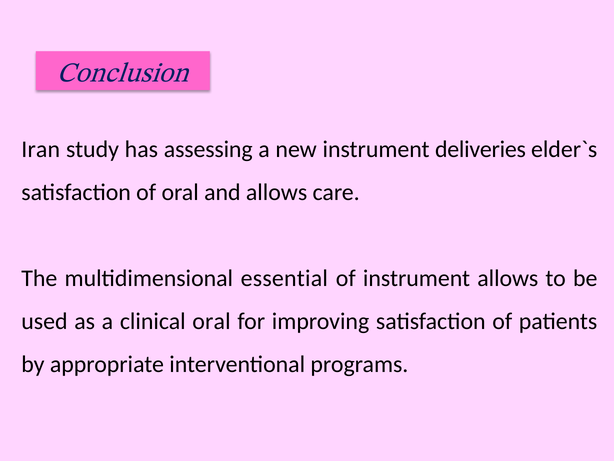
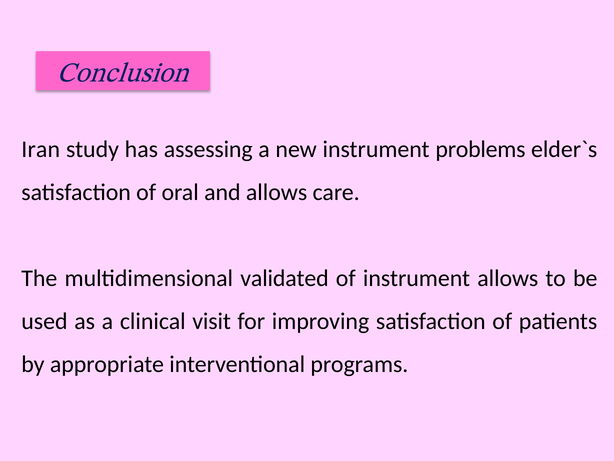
deliveries: deliveries -> problems
essential: essential -> validated
clinical oral: oral -> visit
